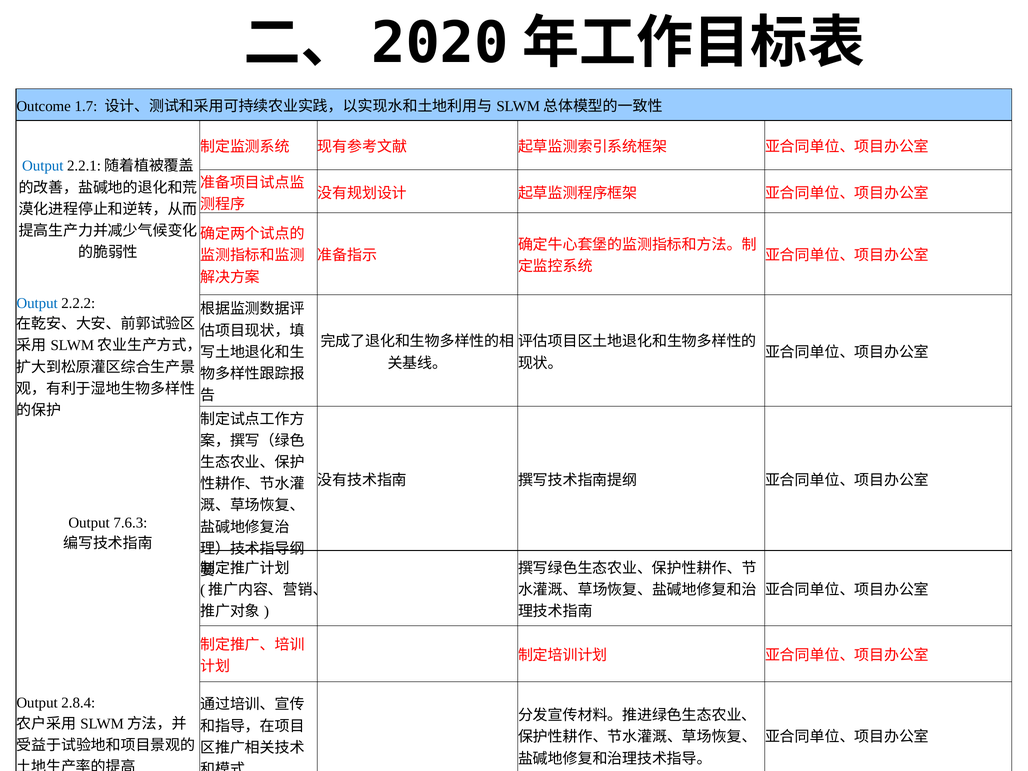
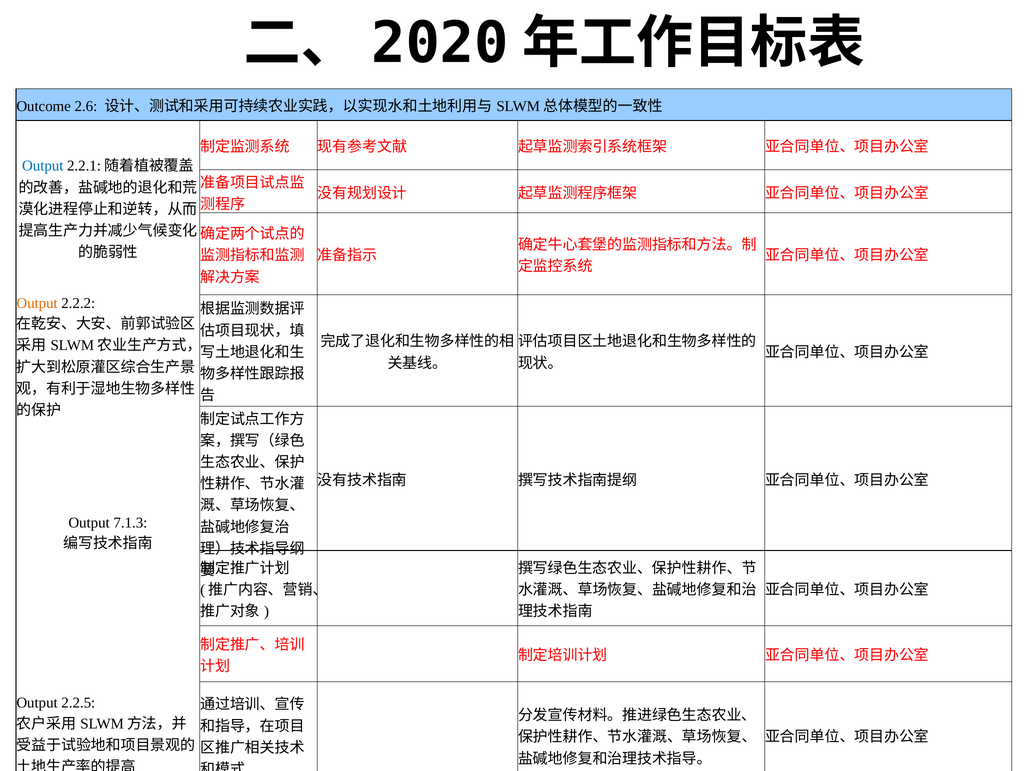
1.7: 1.7 -> 2.6
Output at (37, 303) colour: blue -> orange
7.6.3: 7.6.3 -> 7.1.3
2.8.4: 2.8.4 -> 2.2.5
